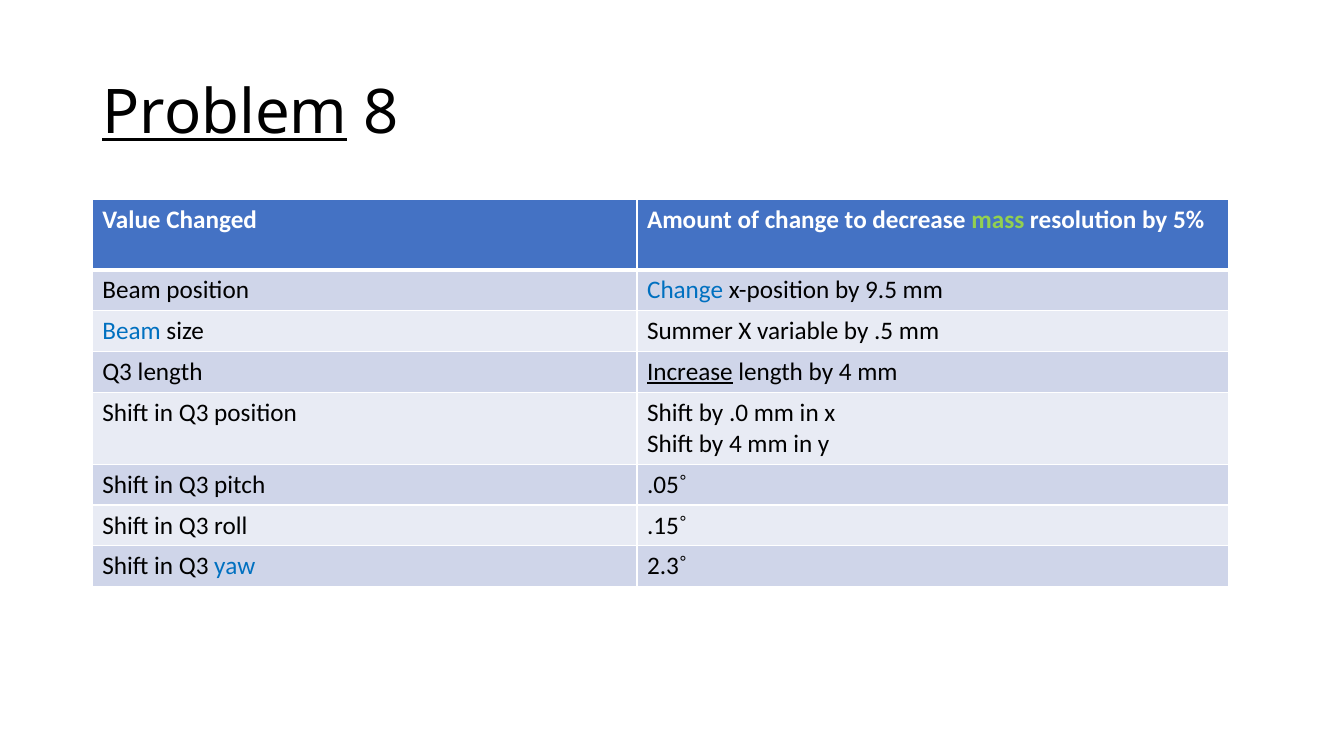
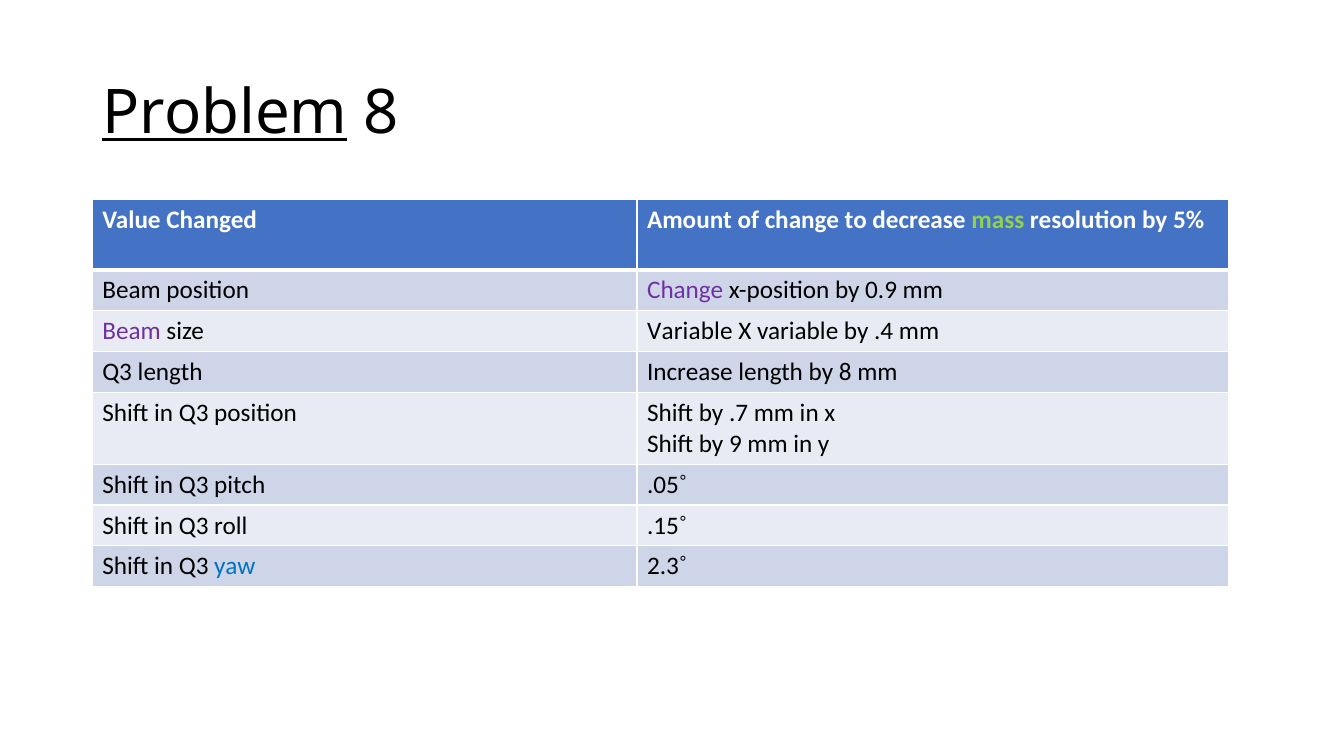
Change at (685, 291) colour: blue -> purple
9.5: 9.5 -> 0.9
Beam at (132, 331) colour: blue -> purple
size Summer: Summer -> Variable
.5: .5 -> .4
Increase underline: present -> none
length by 4: 4 -> 8
.0: .0 -> .7
Shift by 4: 4 -> 9
